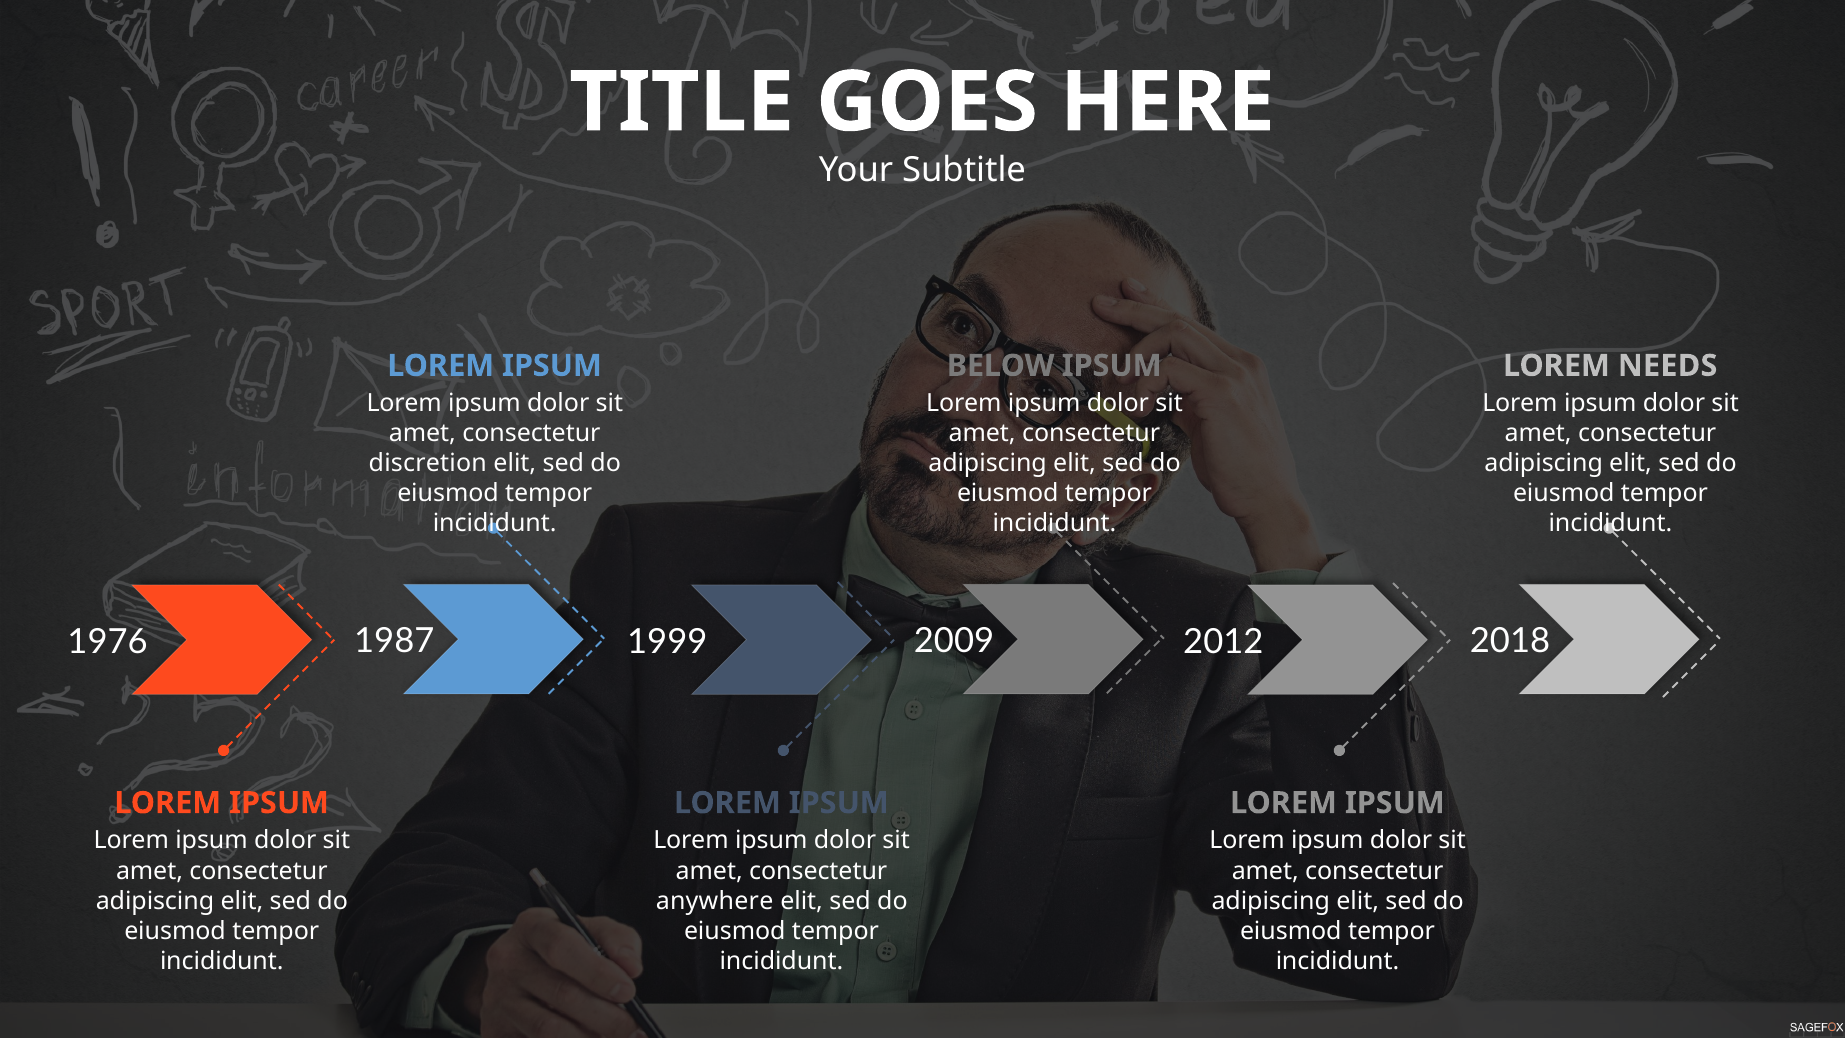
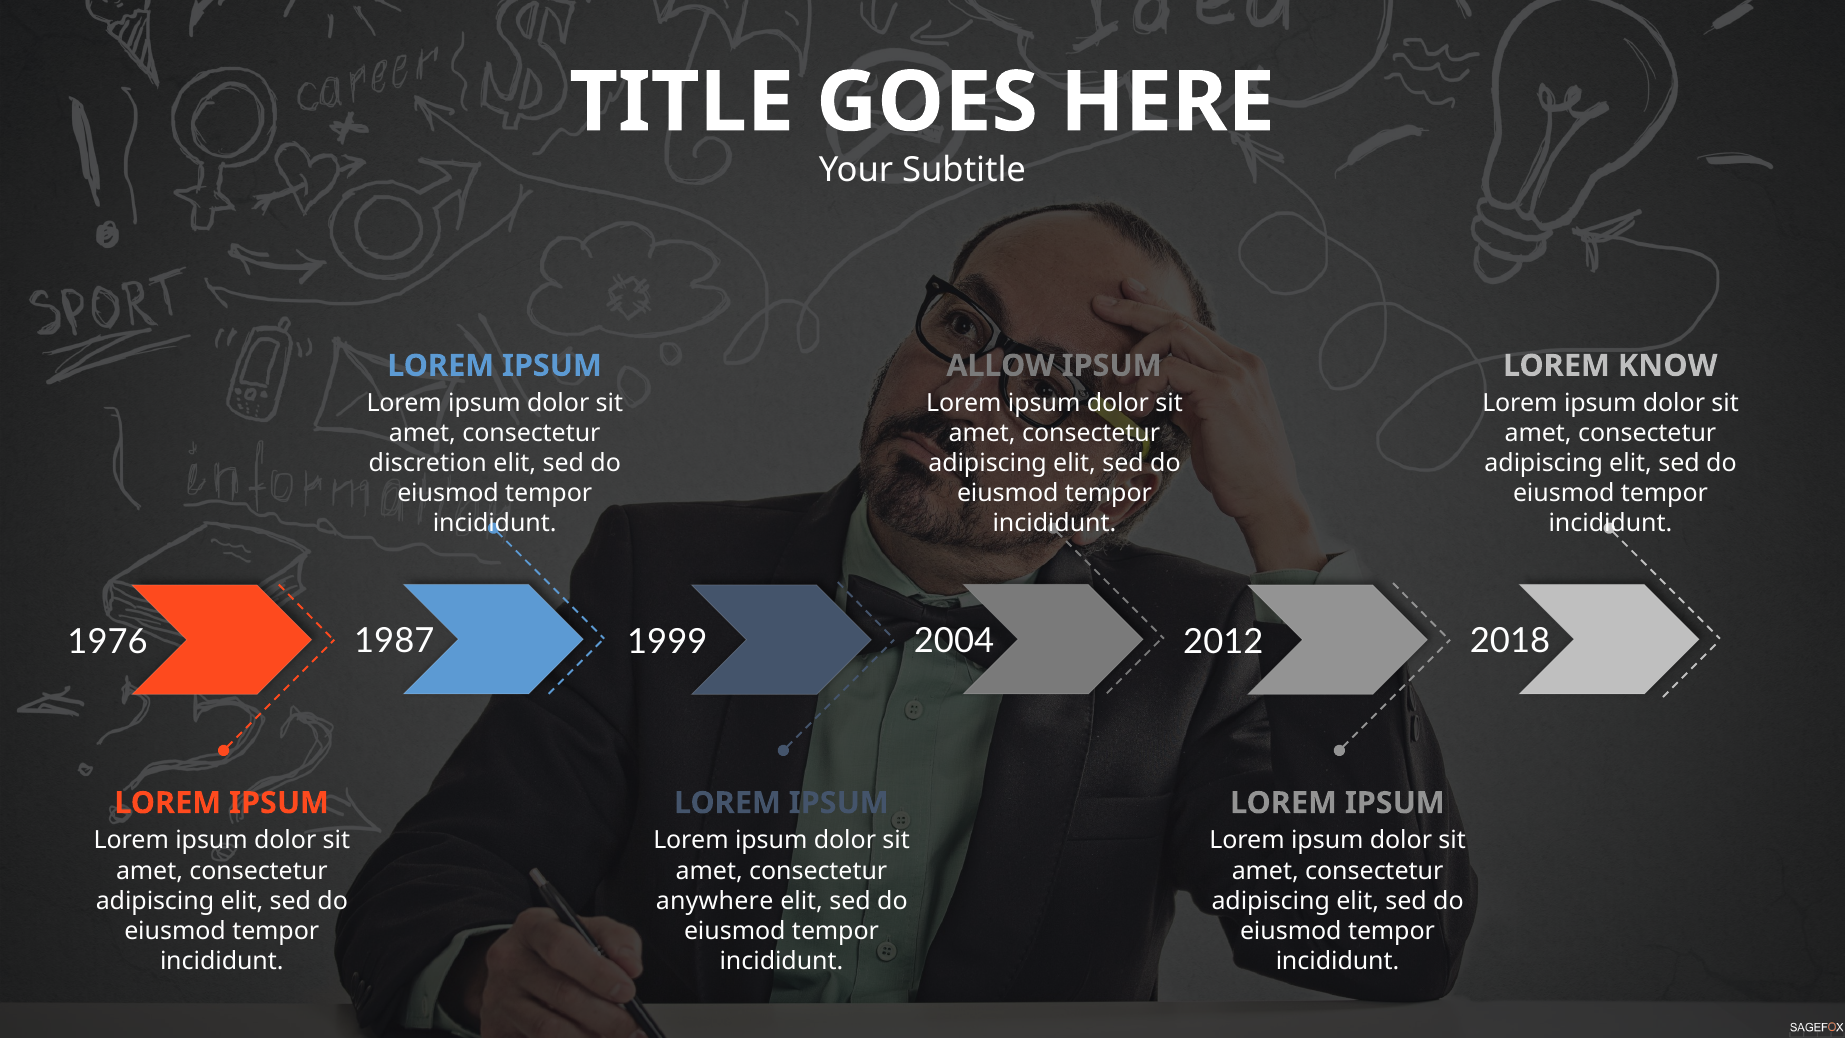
BELOW: BELOW -> ALLOW
NEEDS: NEEDS -> KNOW
2009: 2009 -> 2004
